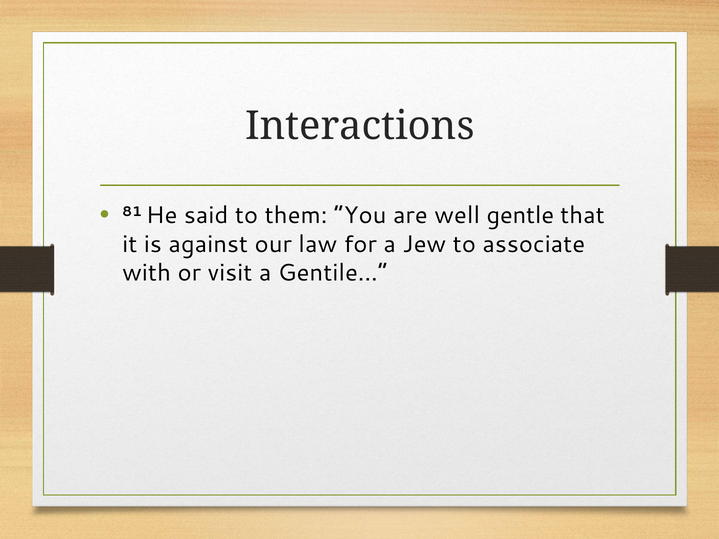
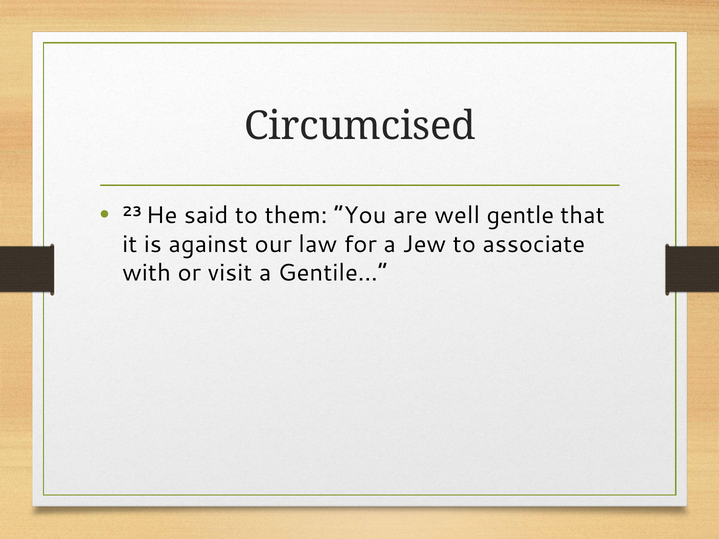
Interactions: Interactions -> Circumcised
81: 81 -> 23
